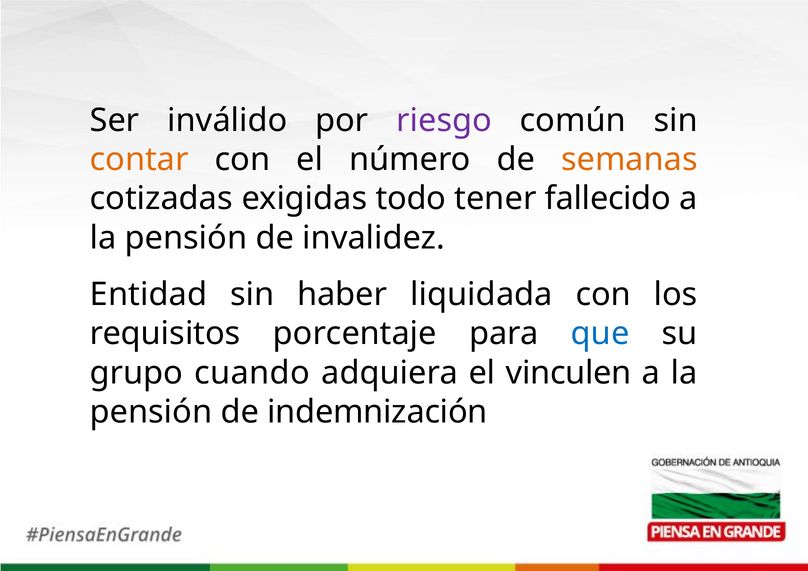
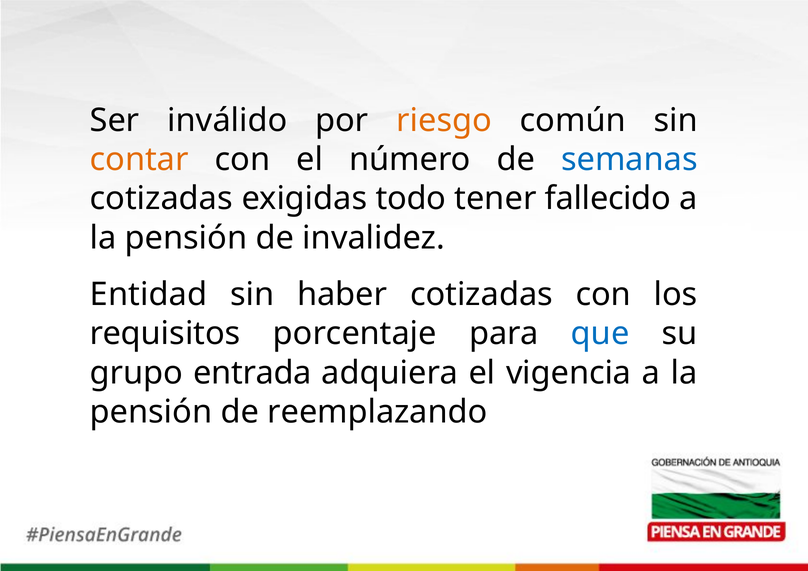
riesgo colour: purple -> orange
semanas colour: orange -> blue
haber liquidada: liquidada -> cotizadas
cuando: cuando -> entrada
vinculen: vinculen -> vigencia
indemnización: indemnización -> reemplazando
